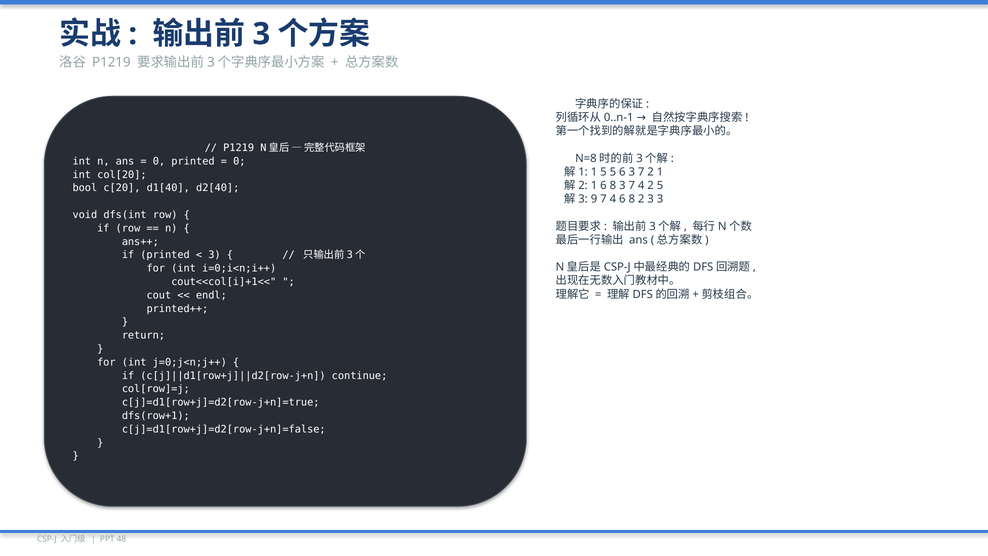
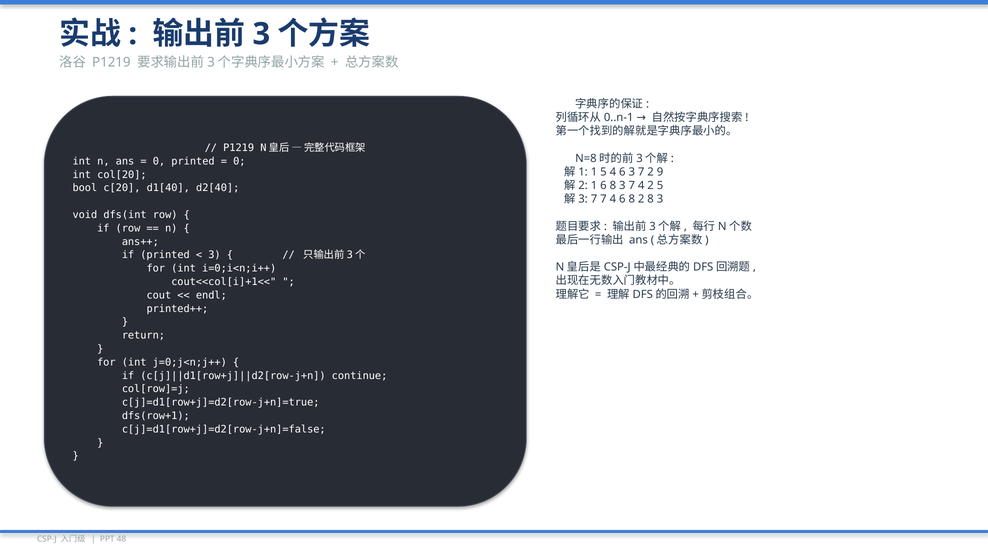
5 5: 5 -> 4
2 1: 1 -> 9
9 at (594, 199): 9 -> 7
2 3: 3 -> 8
